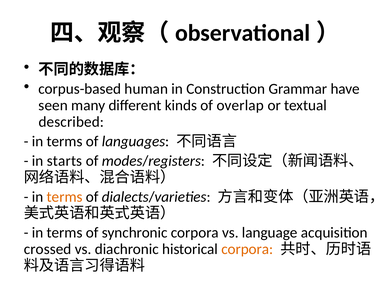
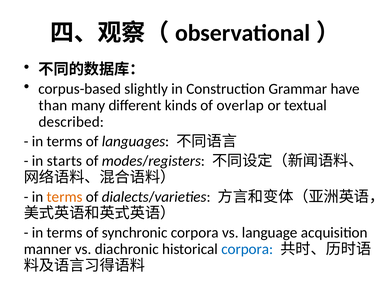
human: human -> slightly
seen: seen -> than
crossed: crossed -> manner
corpora at (247, 249) colour: orange -> blue
